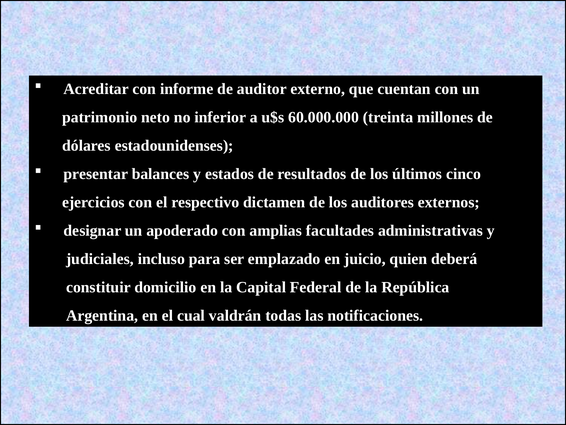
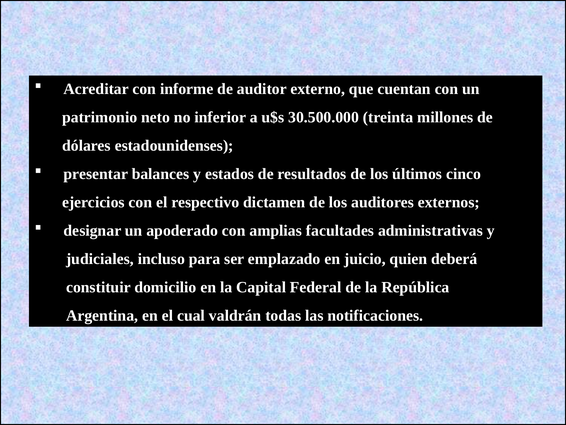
60.000.000: 60.000.000 -> 30.500.000
